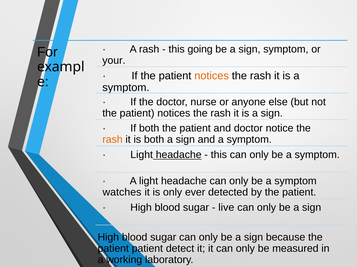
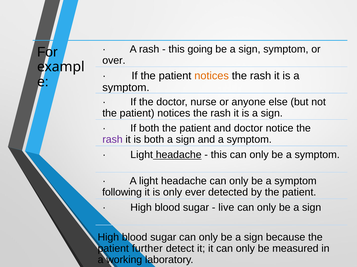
your: your -> over
rash at (112, 140) colour: orange -> purple
watches: watches -> following
patient patient: patient -> further
